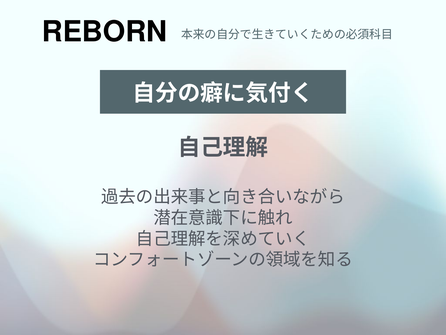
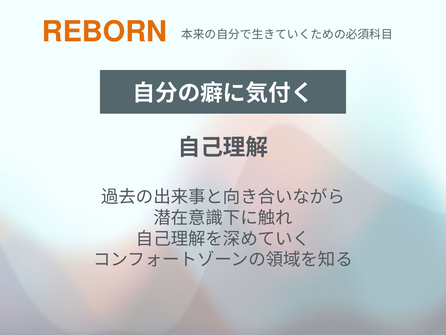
REBORN colour: black -> orange
